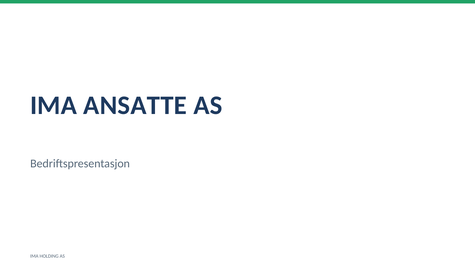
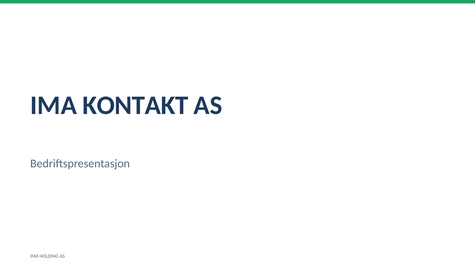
ANSATTE: ANSATTE -> KONTAKT
